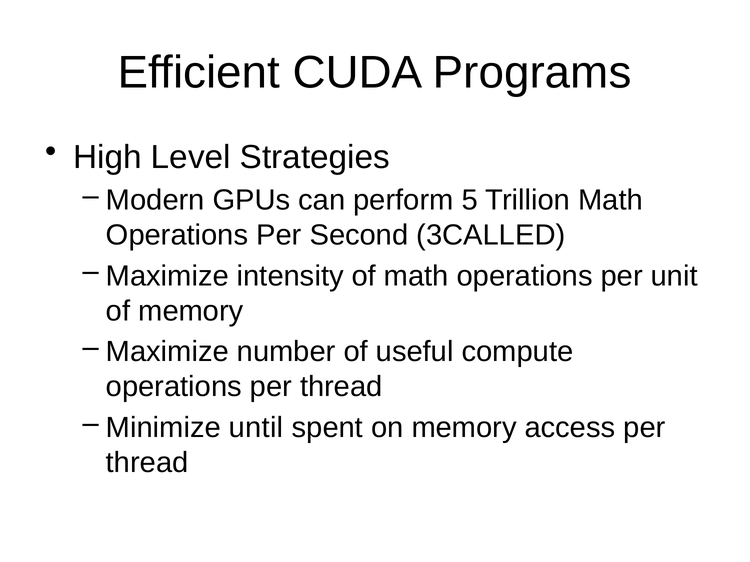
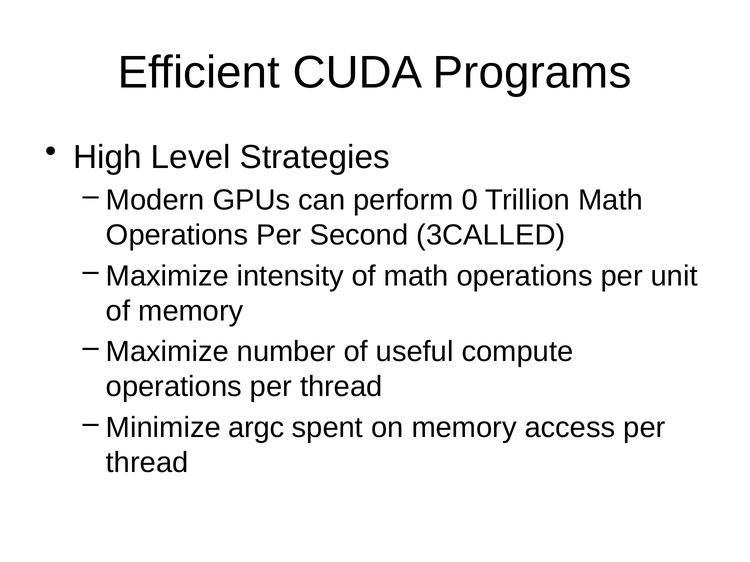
5: 5 -> 0
until: until -> argc
